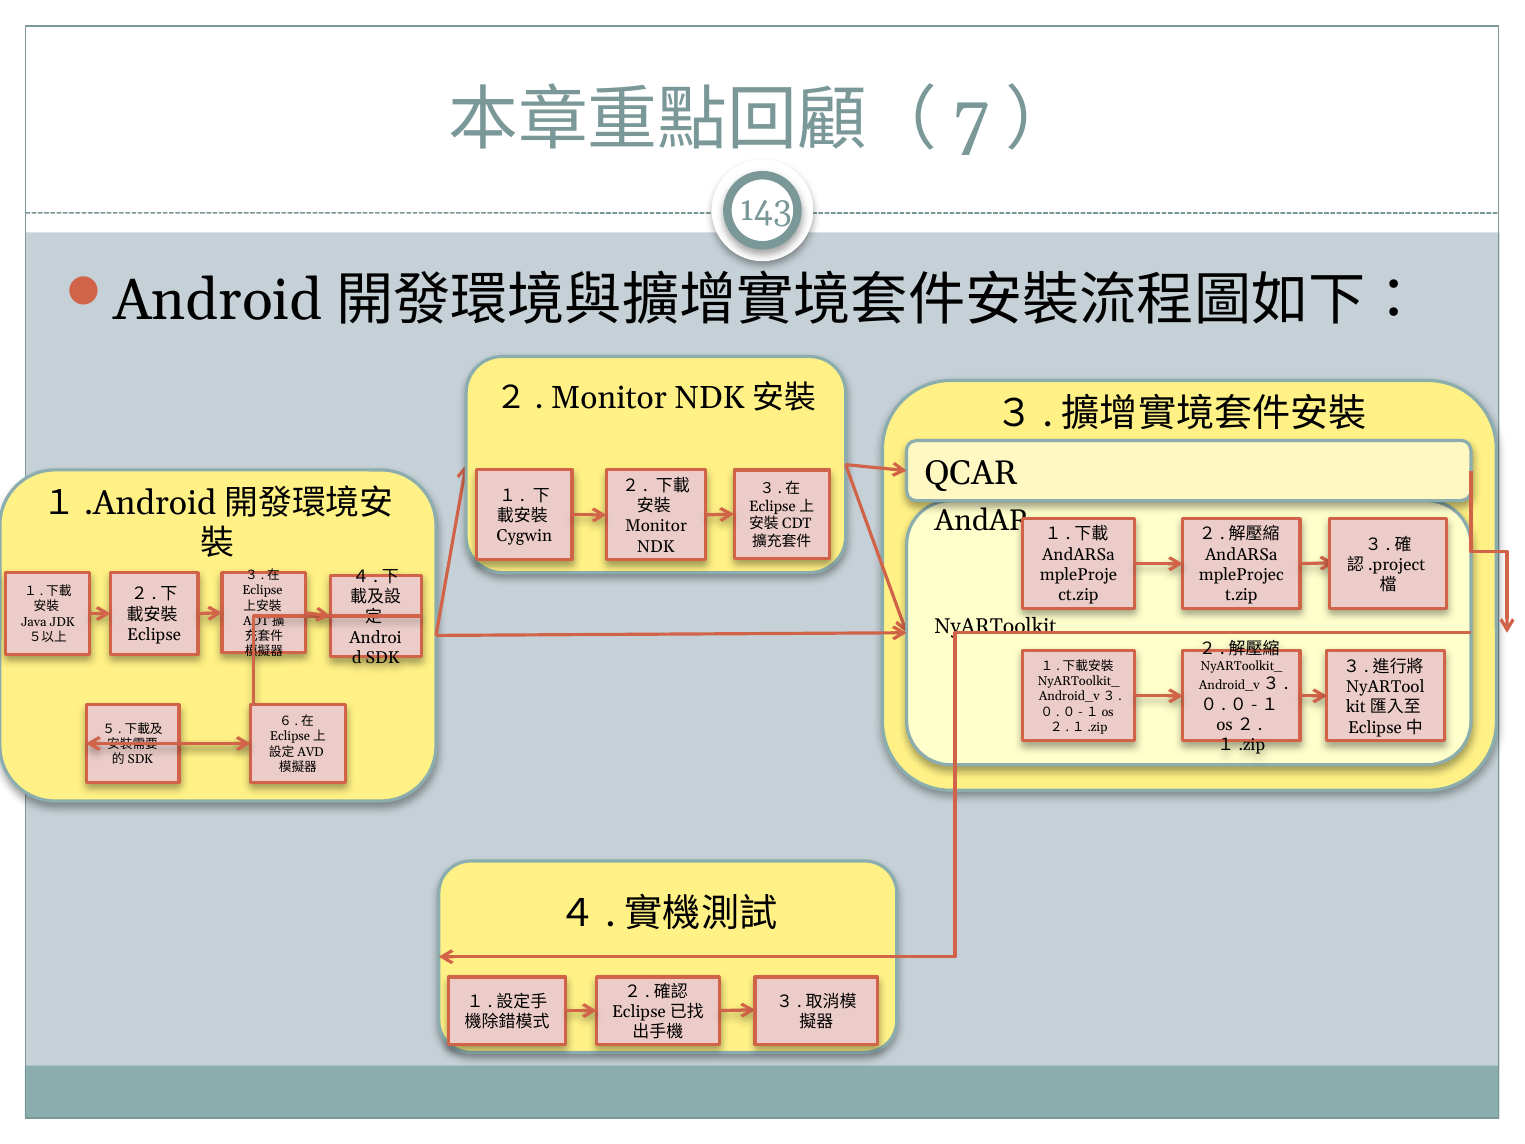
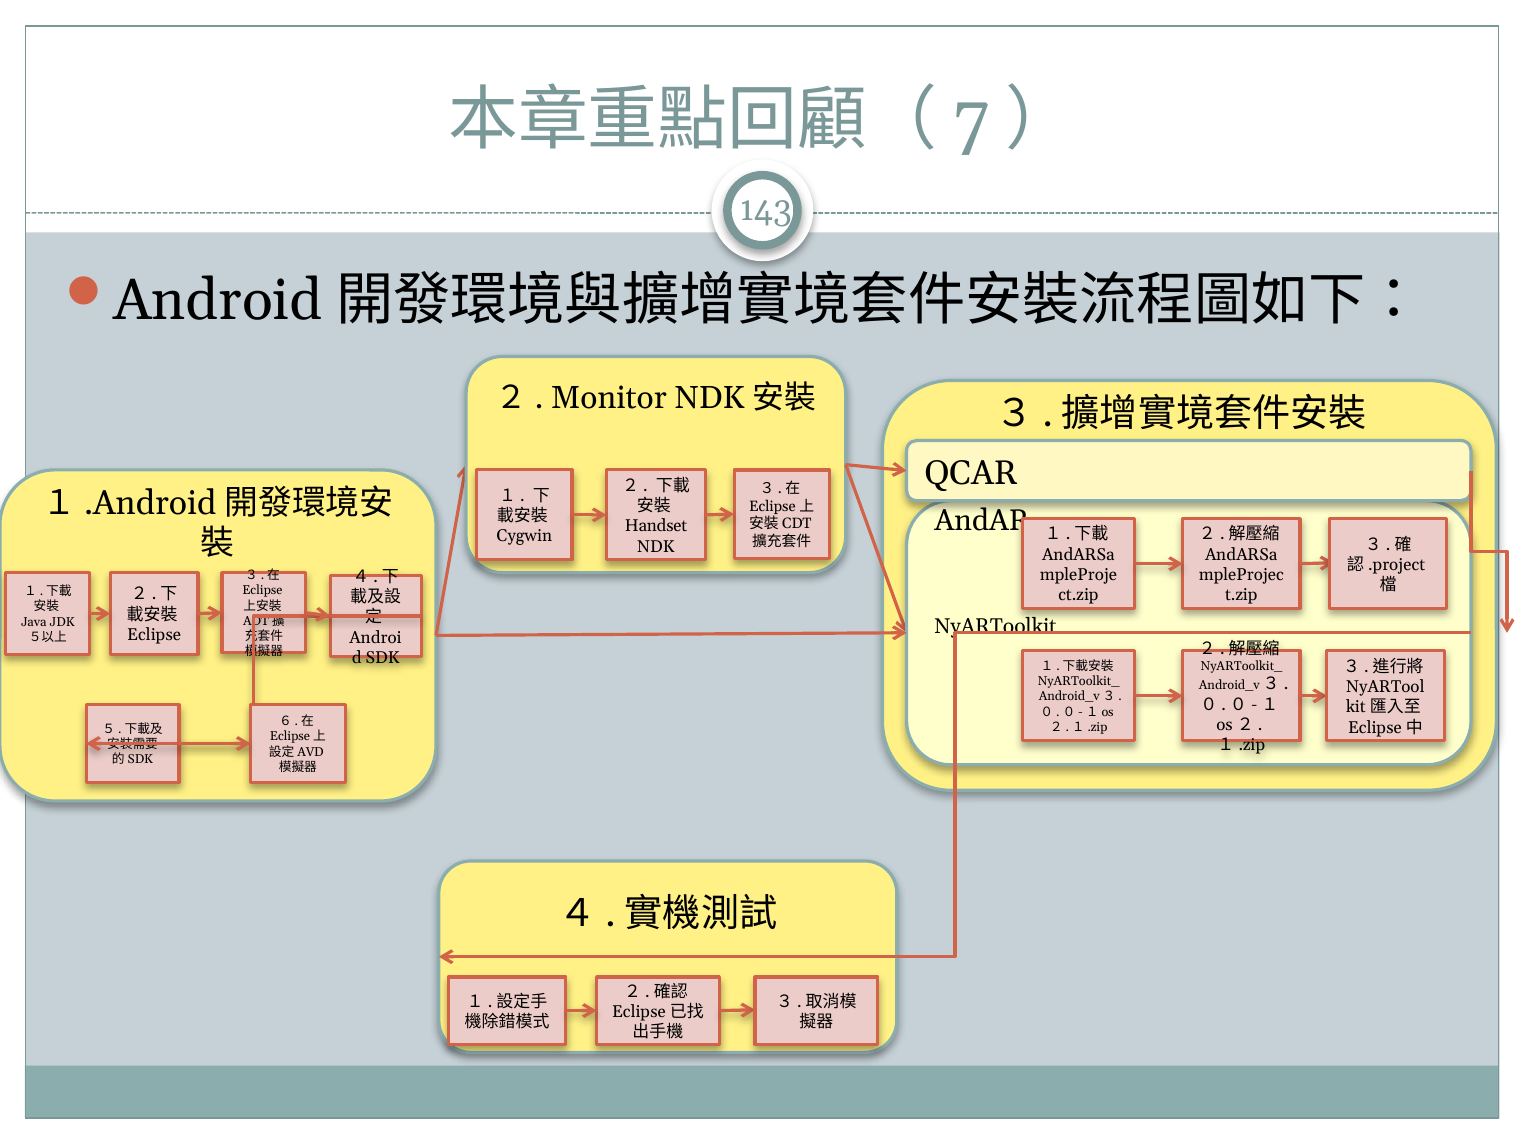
Monitor at (656, 526): Monitor -> Handset
